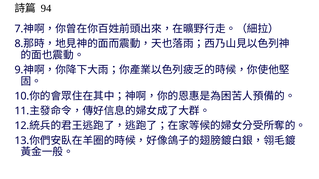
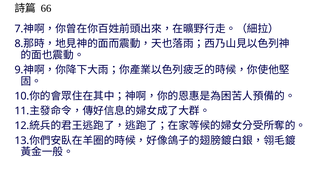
94: 94 -> 66
